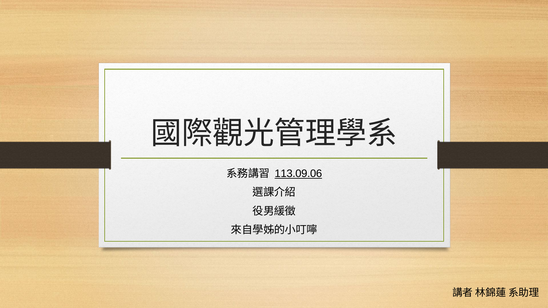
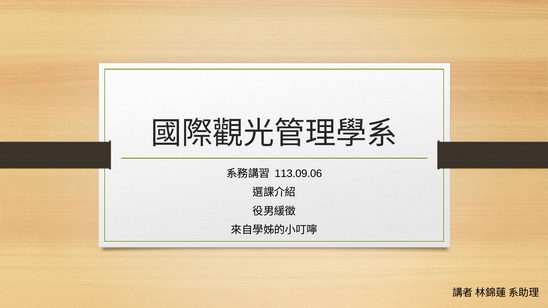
113.09.06 underline: present -> none
